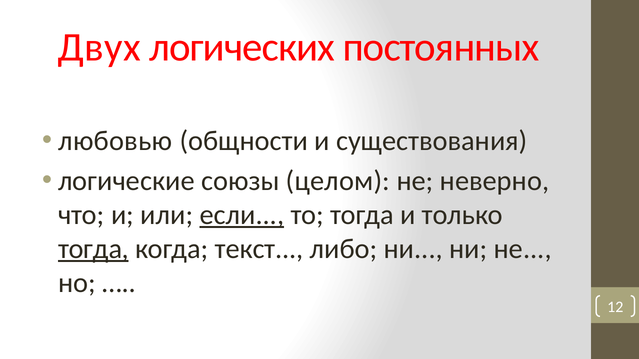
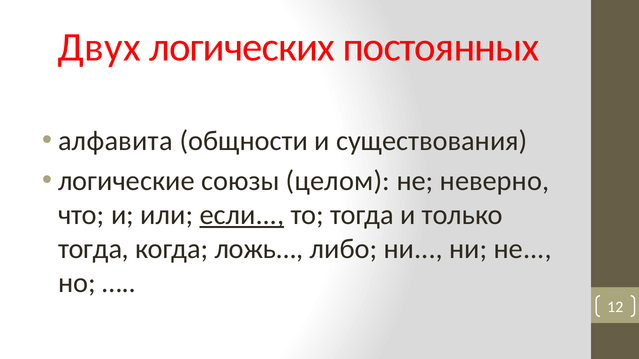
любовью: любовью -> алфавита
тогда at (93, 249) underline: present -> none
текст: текст -> ложь
